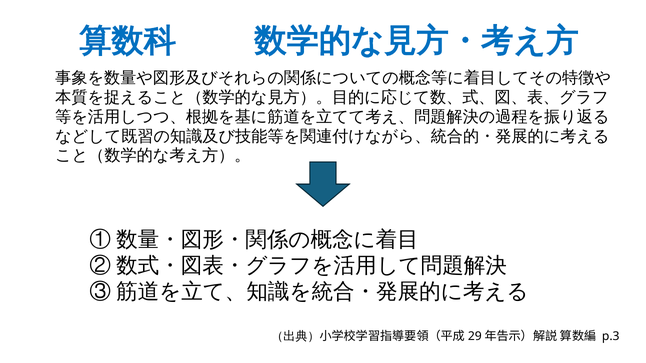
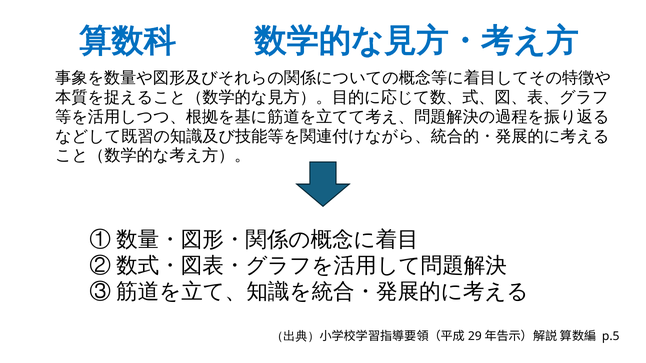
p.3: p.3 -> p.5
